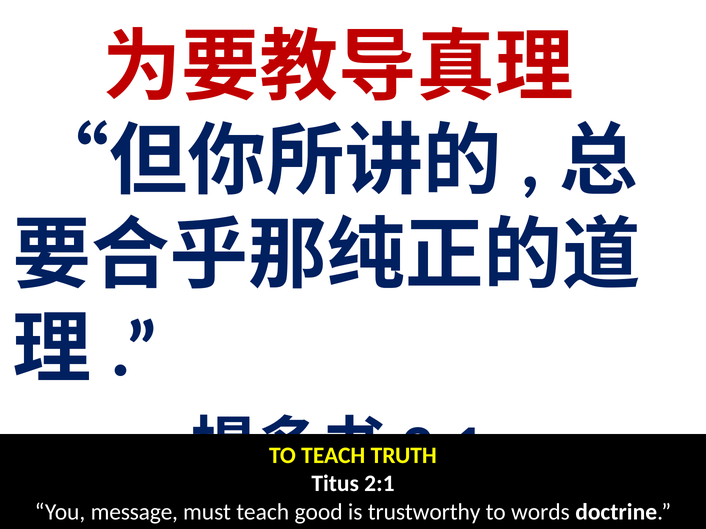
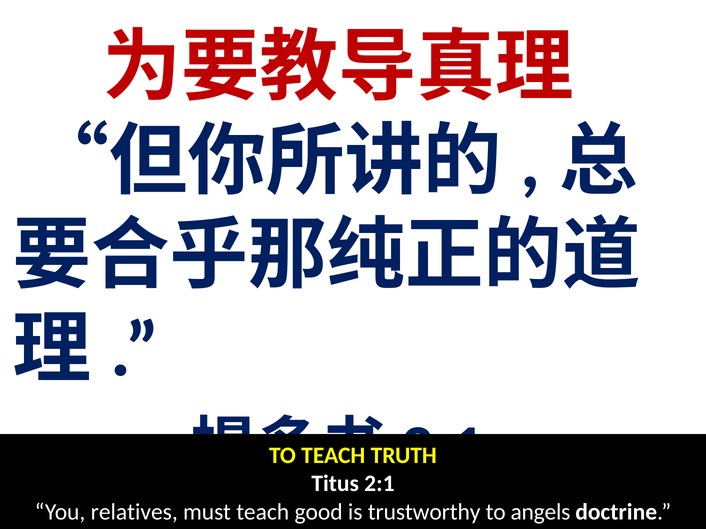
message: message -> relatives
words: words -> angels
